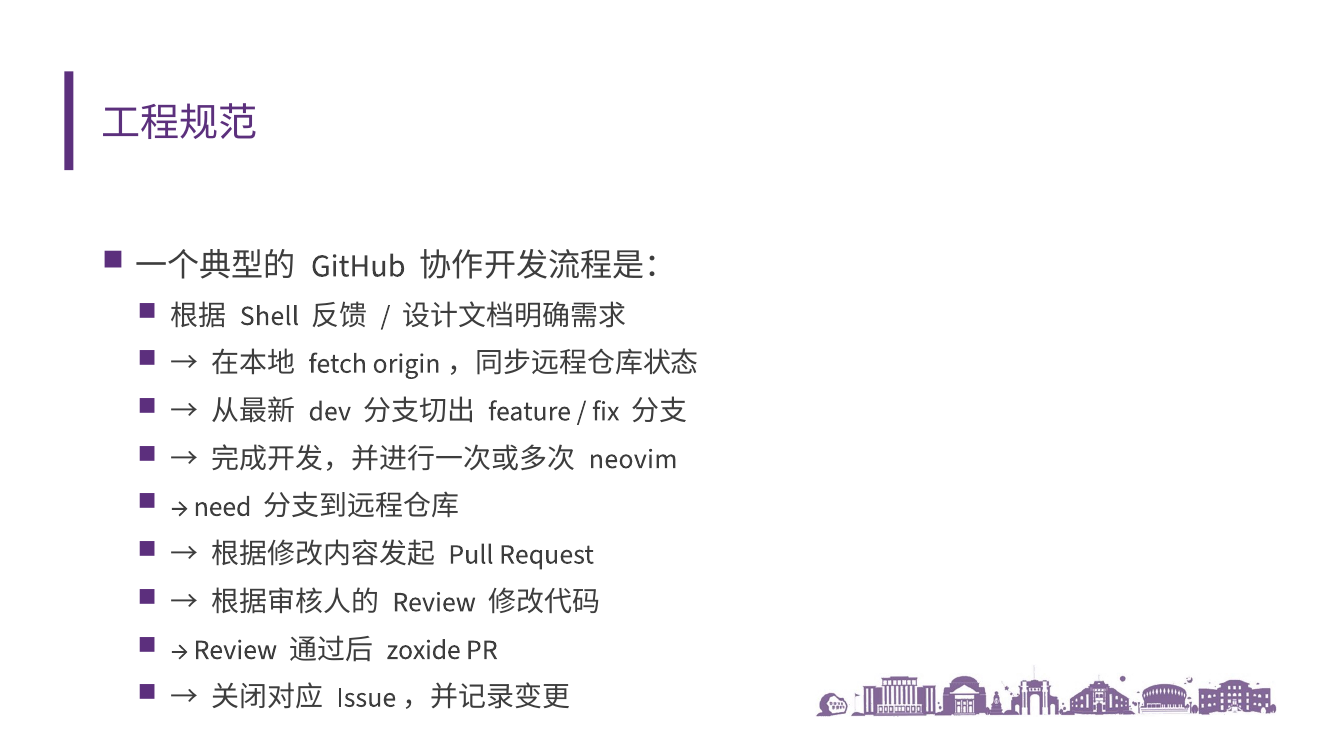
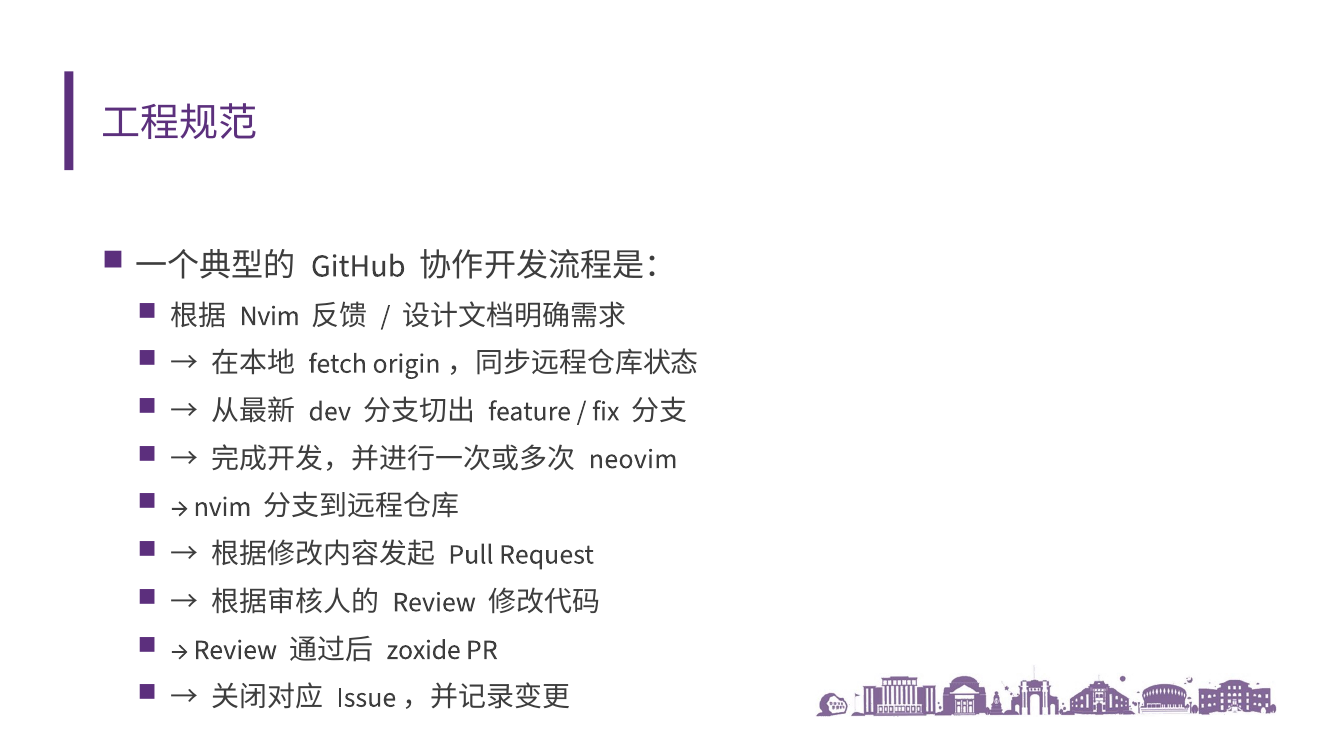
Shell at (269, 316): Shell -> Nvim
need at (223, 507): need -> nvim
